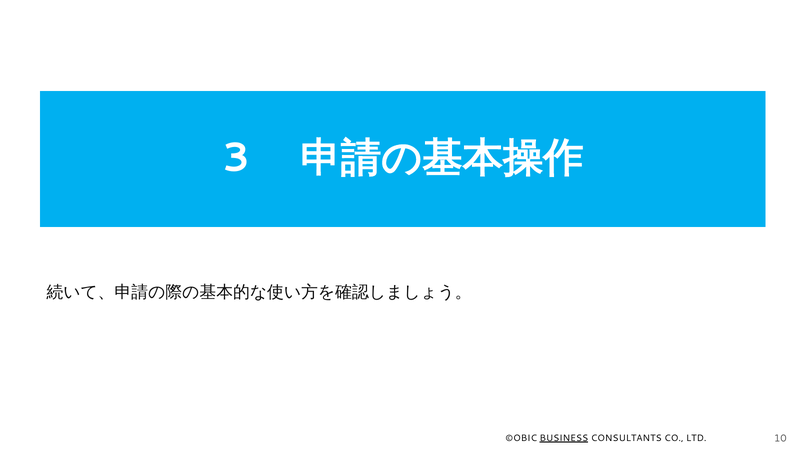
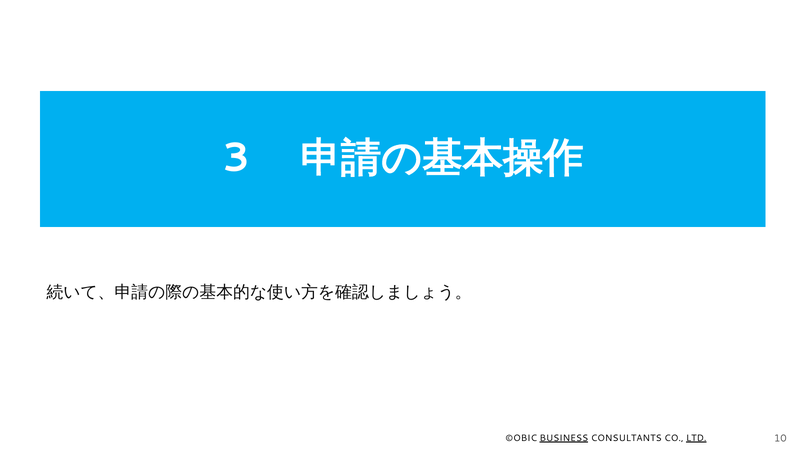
LTD underline: none -> present
